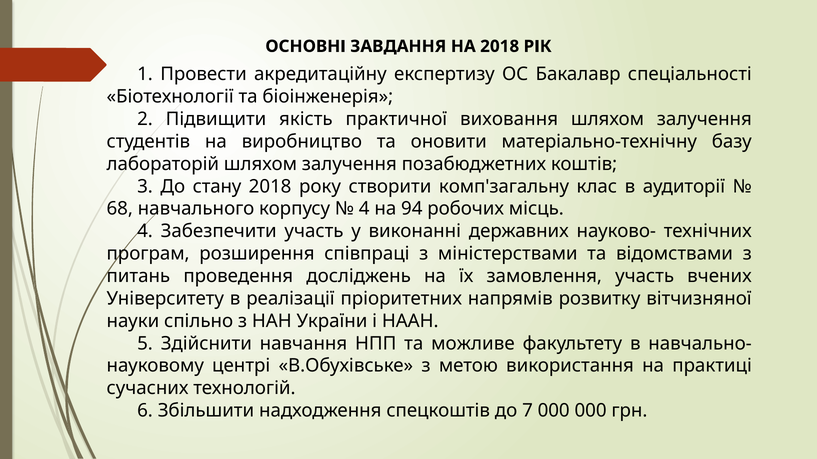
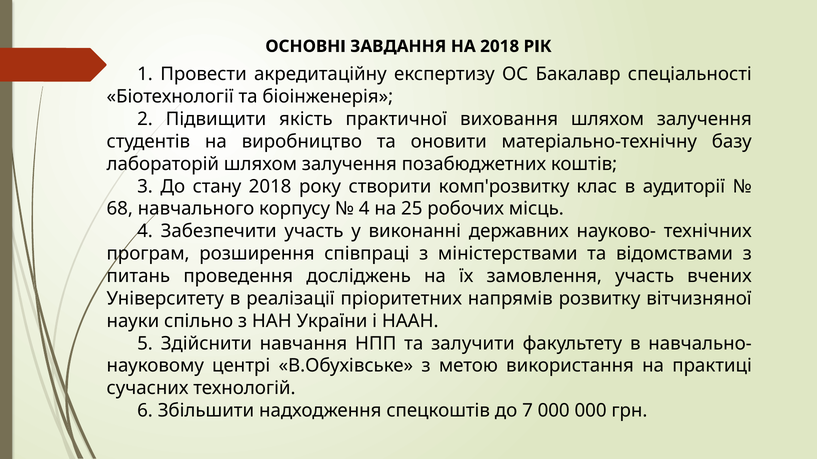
комп'загальну: комп'загальну -> комп'розвитку
94: 94 -> 25
можливе: можливе -> залучити
